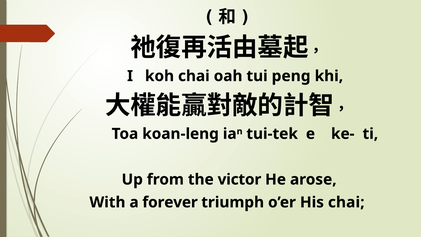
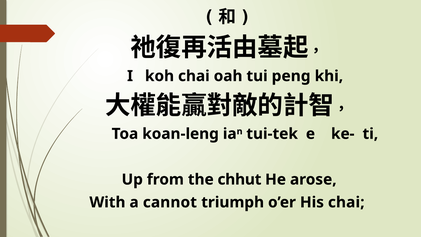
victor: victor -> chhut
forever: forever -> cannot
